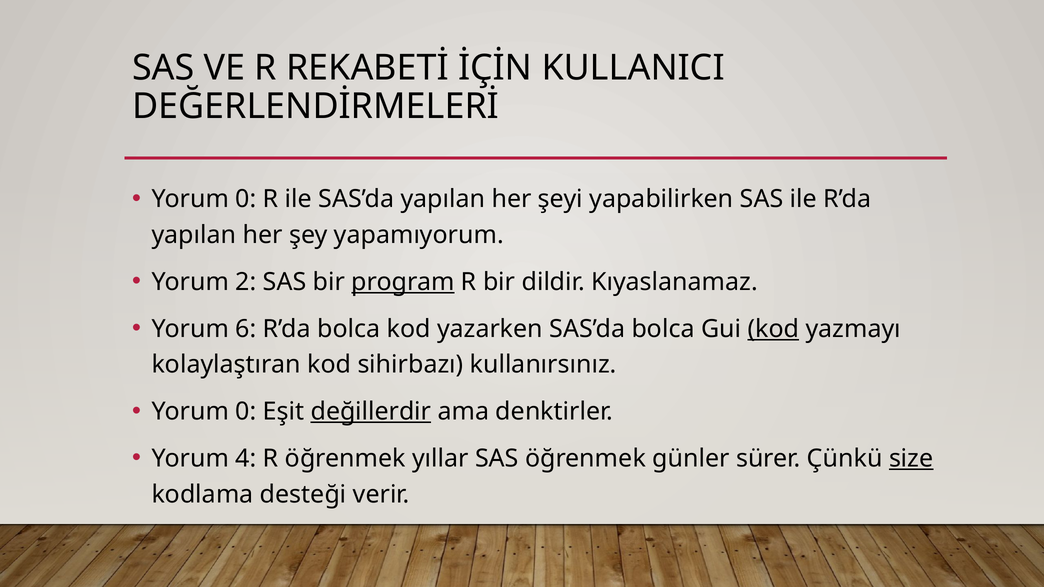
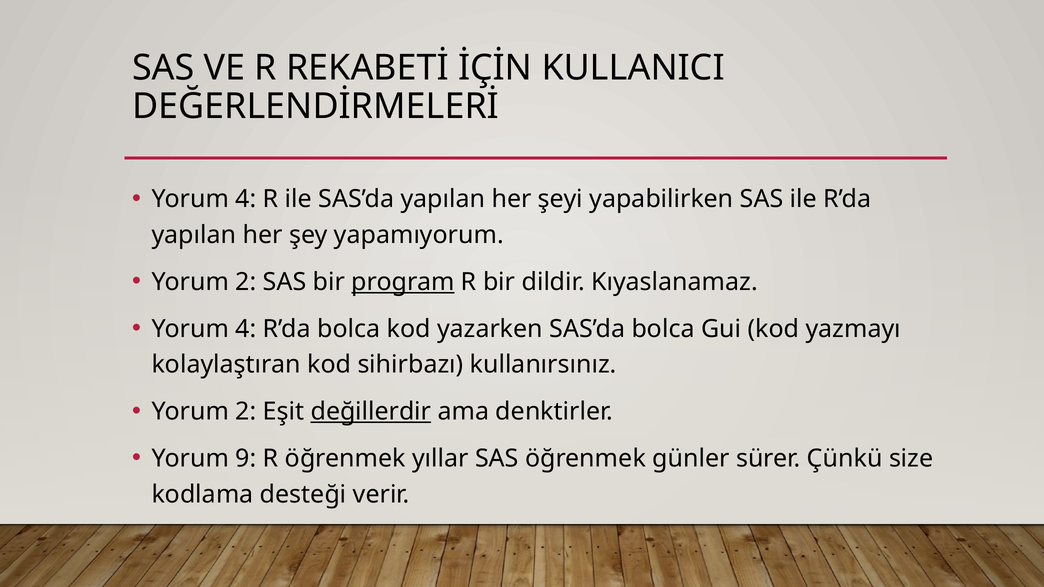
0 at (246, 199): 0 -> 4
6 at (246, 329): 6 -> 4
kod at (773, 329) underline: present -> none
0 at (246, 412): 0 -> 2
4: 4 -> 9
size underline: present -> none
